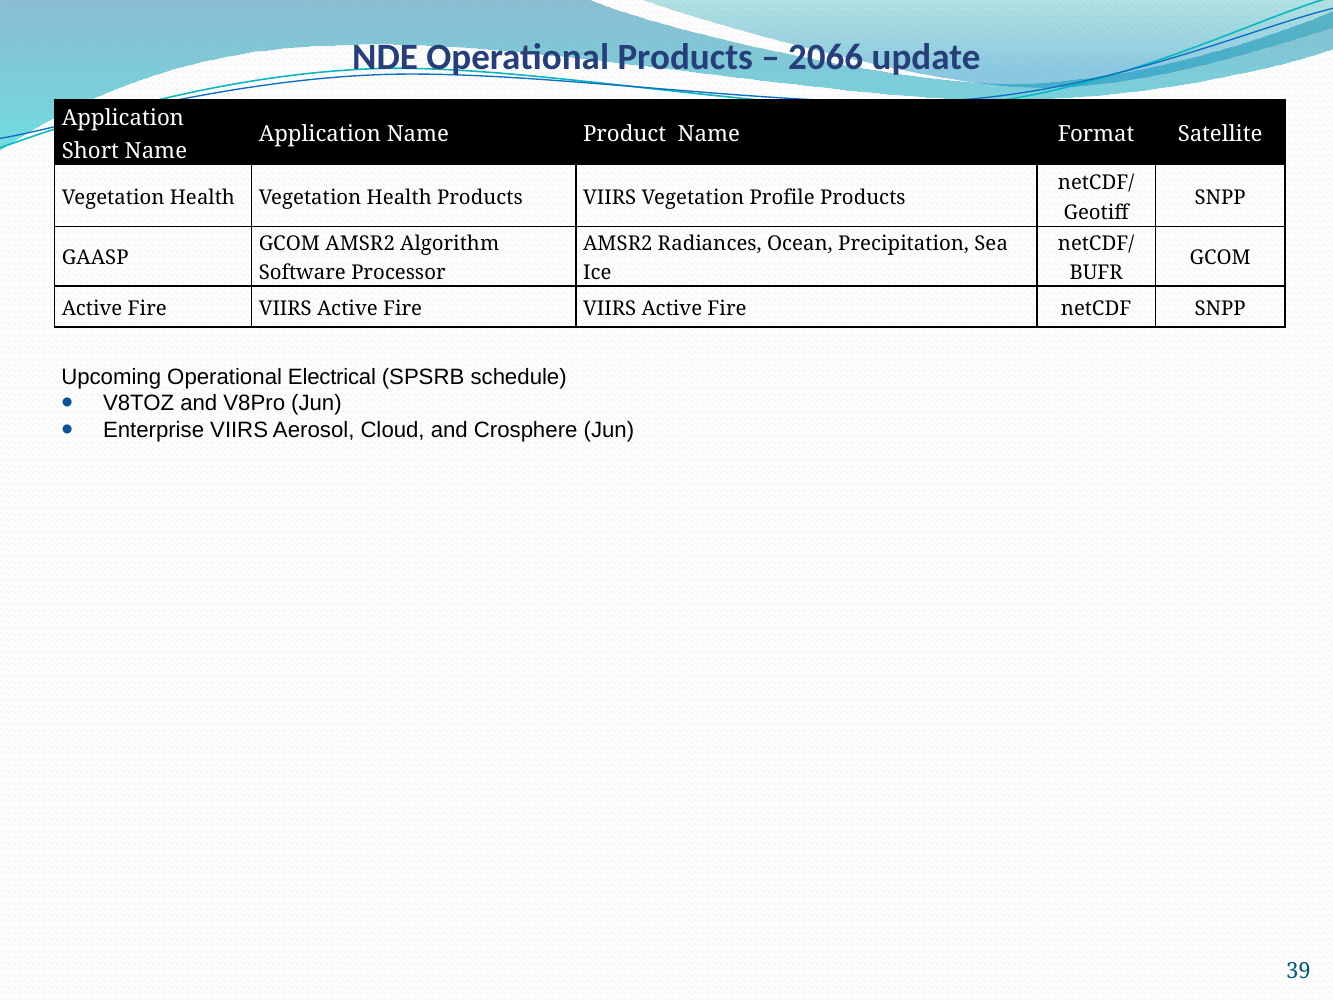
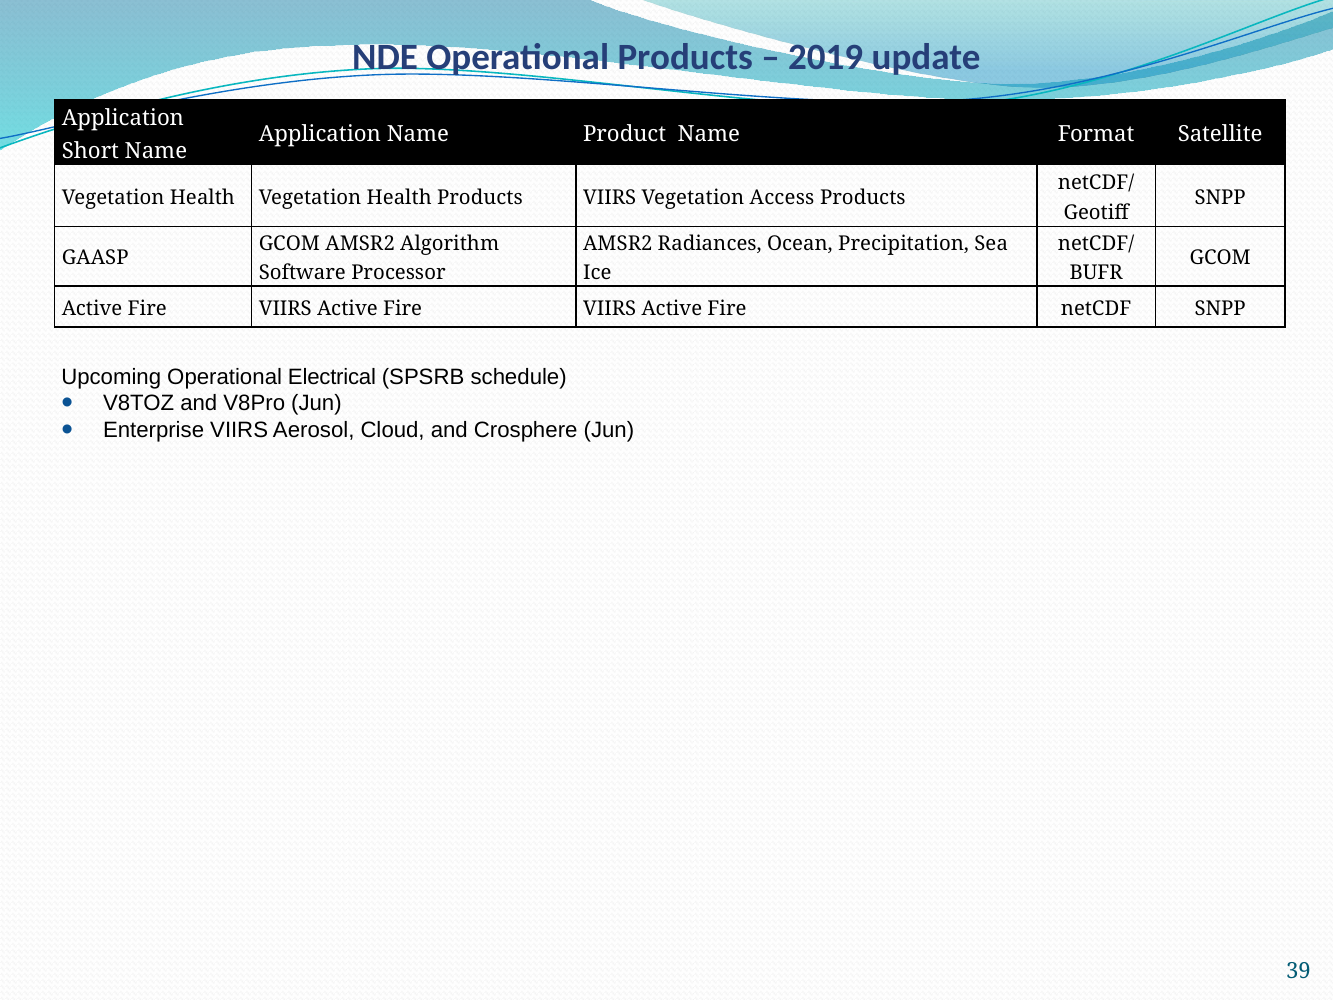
2066: 2066 -> 2019
Profile: Profile -> Access
